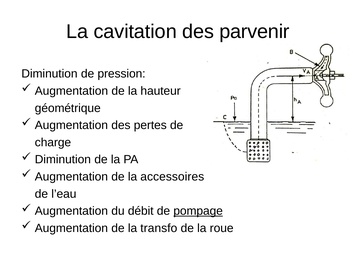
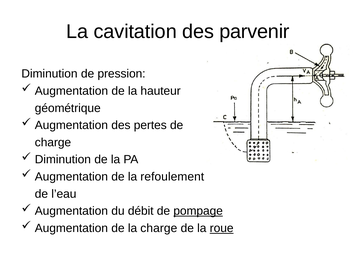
accessoires: accessoires -> refoulement
la transfo: transfo -> charge
roue underline: none -> present
